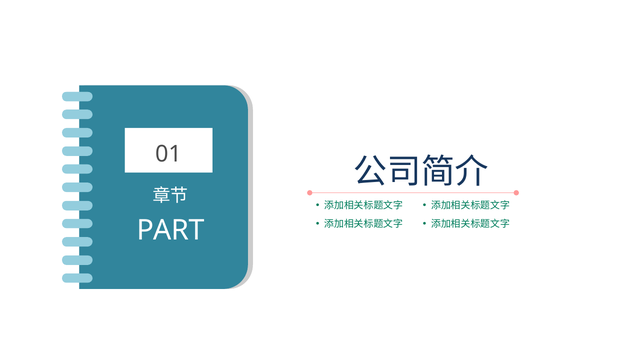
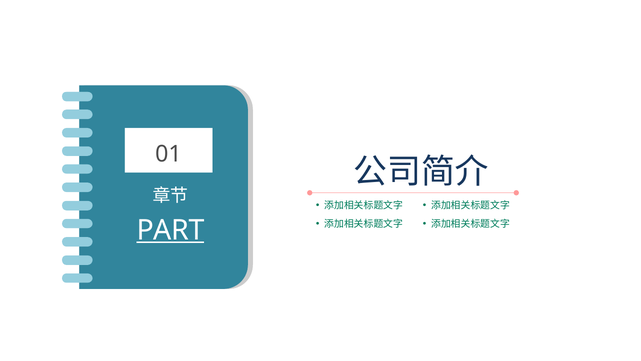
PART underline: none -> present
